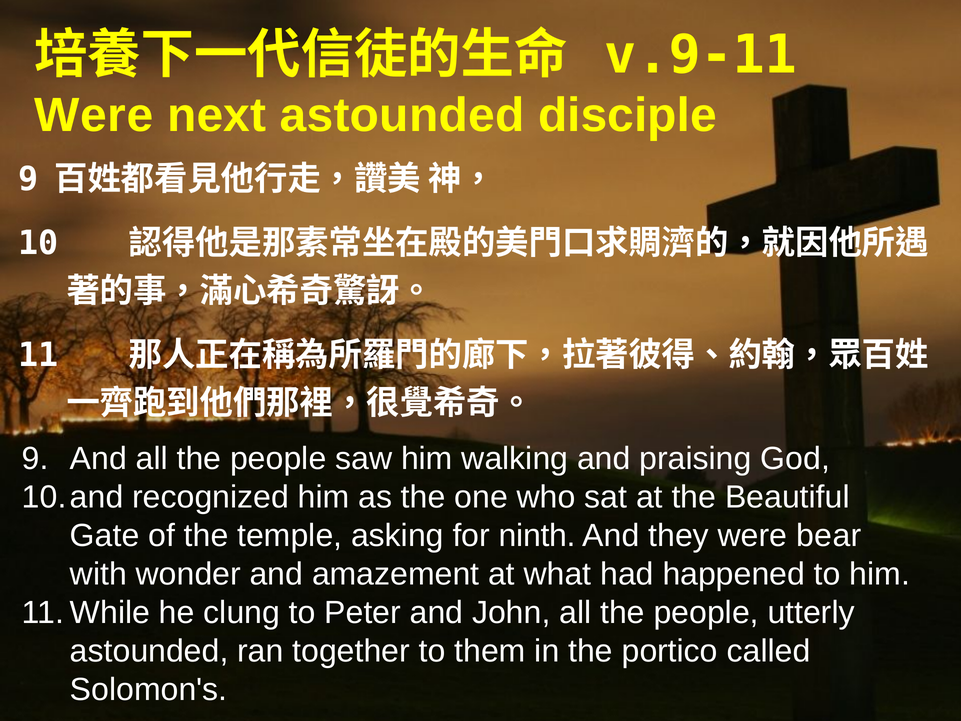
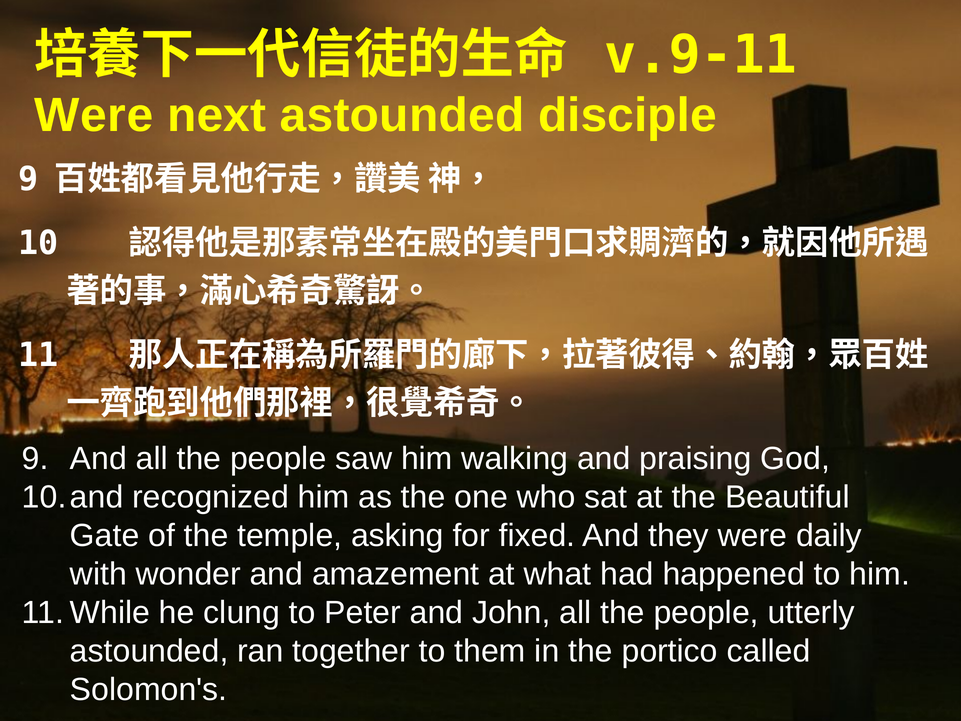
ninth: ninth -> fixed
bear: bear -> daily
